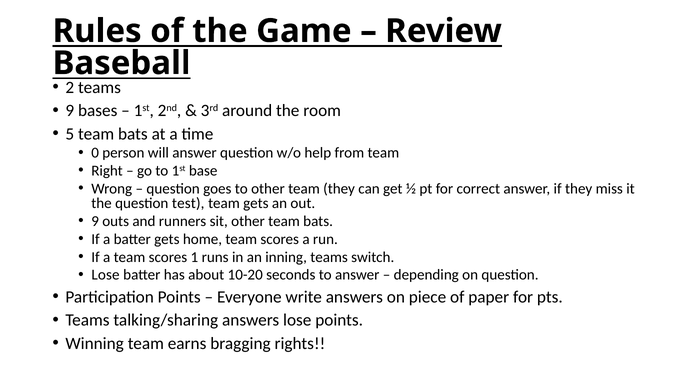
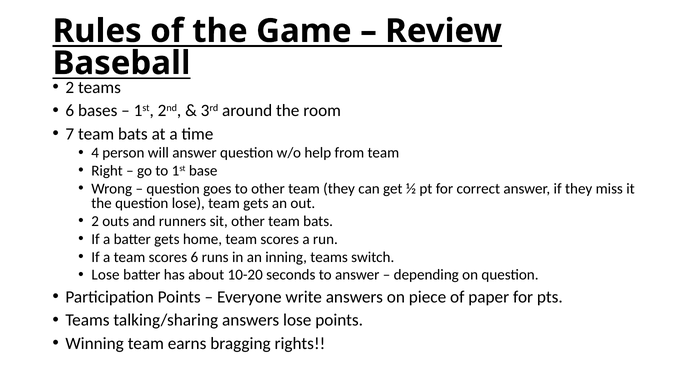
9 at (70, 111): 9 -> 6
5: 5 -> 7
0: 0 -> 4
question test: test -> lose
9 at (95, 221): 9 -> 2
scores 1: 1 -> 6
